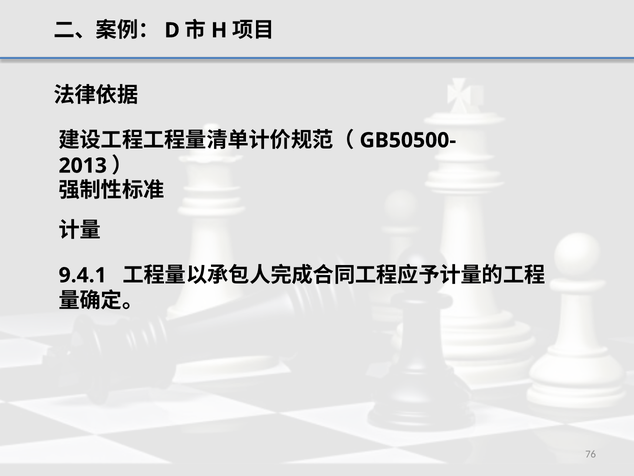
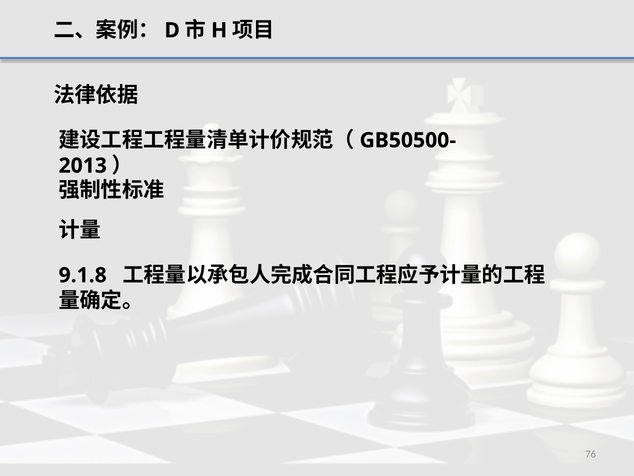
9.4.1: 9.4.1 -> 9.1.8
